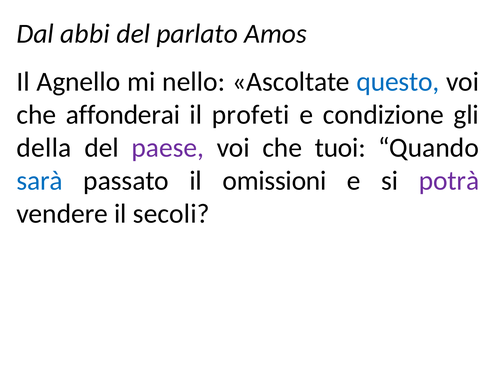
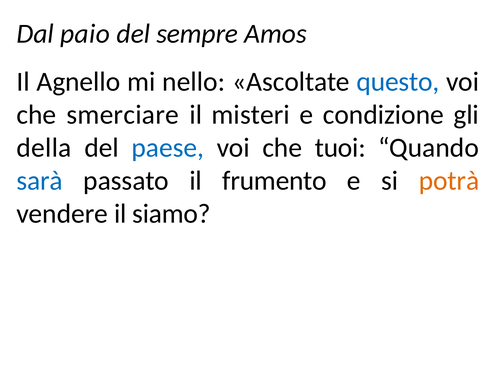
abbi: abbi -> paio
parlato: parlato -> sempre
affonderai: affonderai -> smerciare
profeti: profeti -> misteri
paese colour: purple -> blue
omissioni: omissioni -> frumento
potrà colour: purple -> orange
secoli: secoli -> siamo
